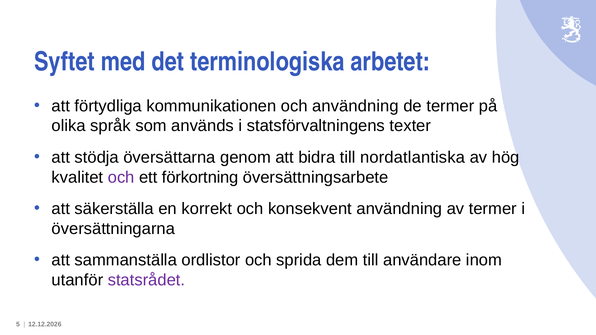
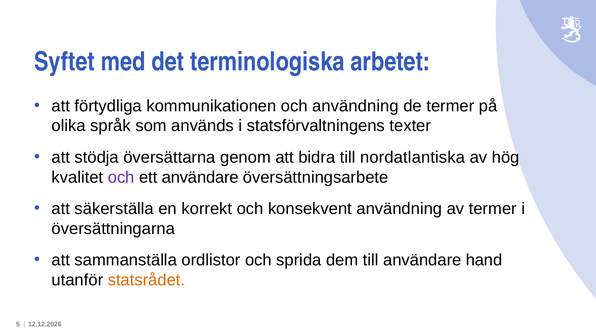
ett förkortning: förkortning -> användare
inom: inom -> hand
statsrådet colour: purple -> orange
